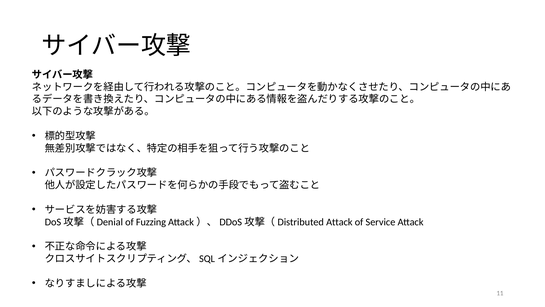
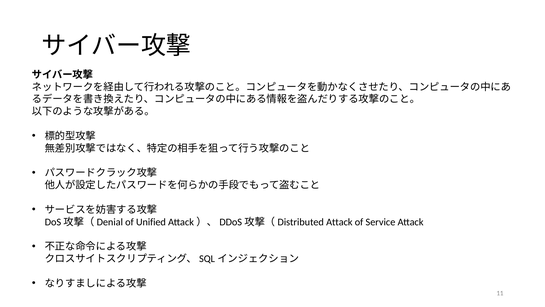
Fuzzing: Fuzzing -> Unified
